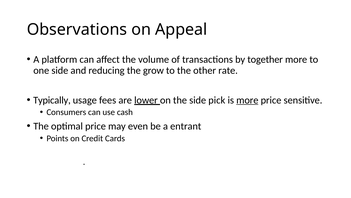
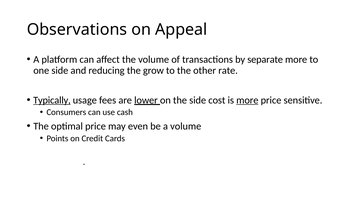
together: together -> separate
Typically underline: none -> present
pick: pick -> cost
a entrant: entrant -> volume
